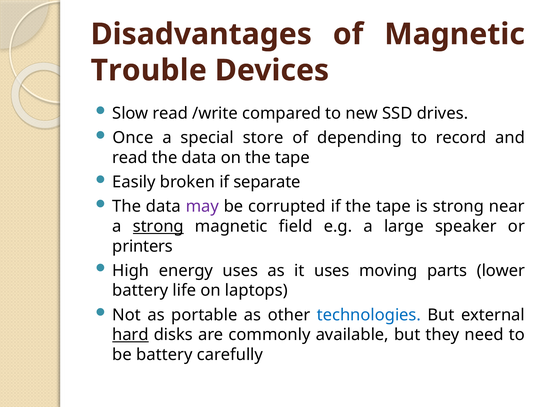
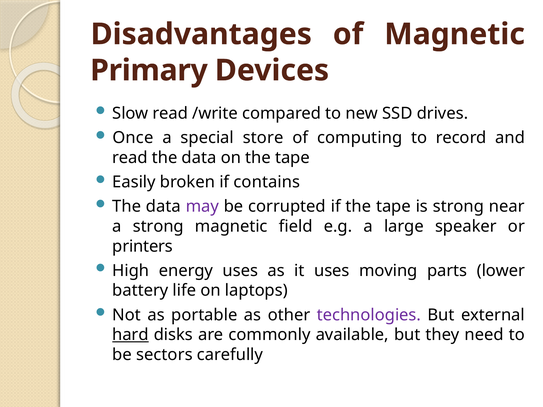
Trouble: Trouble -> Primary
depending: depending -> computing
separate: separate -> contains
strong at (158, 226) underline: present -> none
technologies colour: blue -> purple
be battery: battery -> sectors
